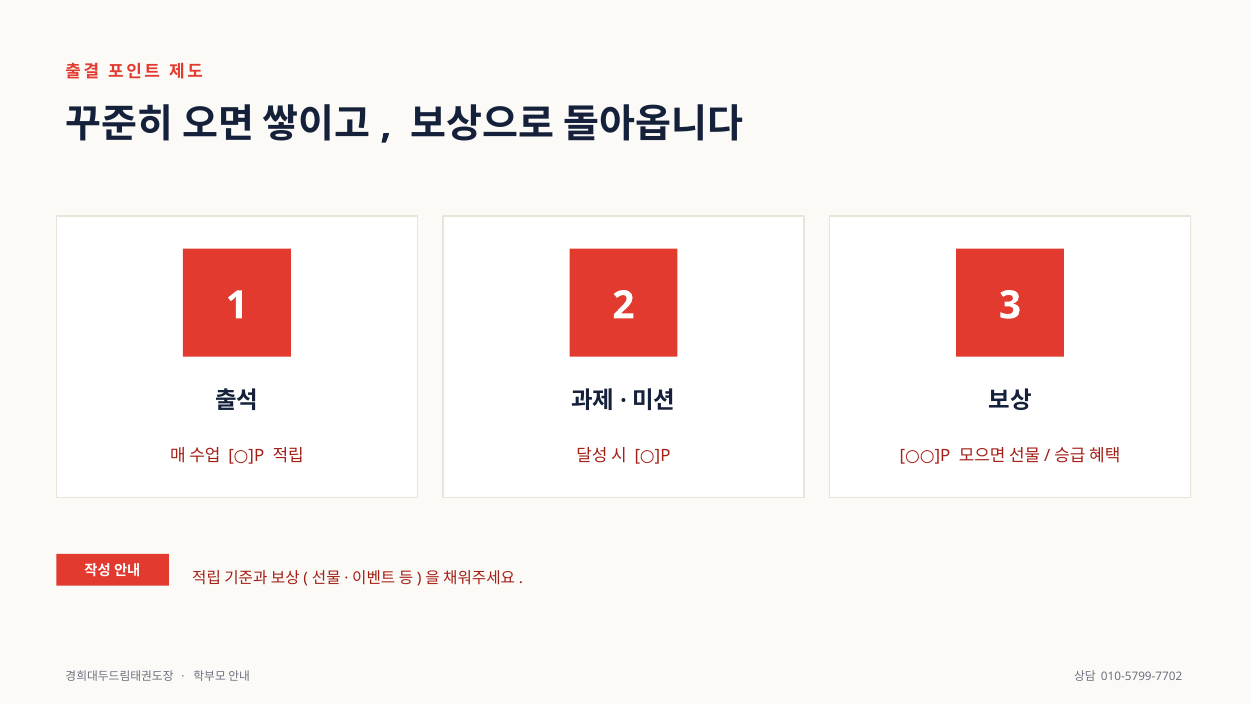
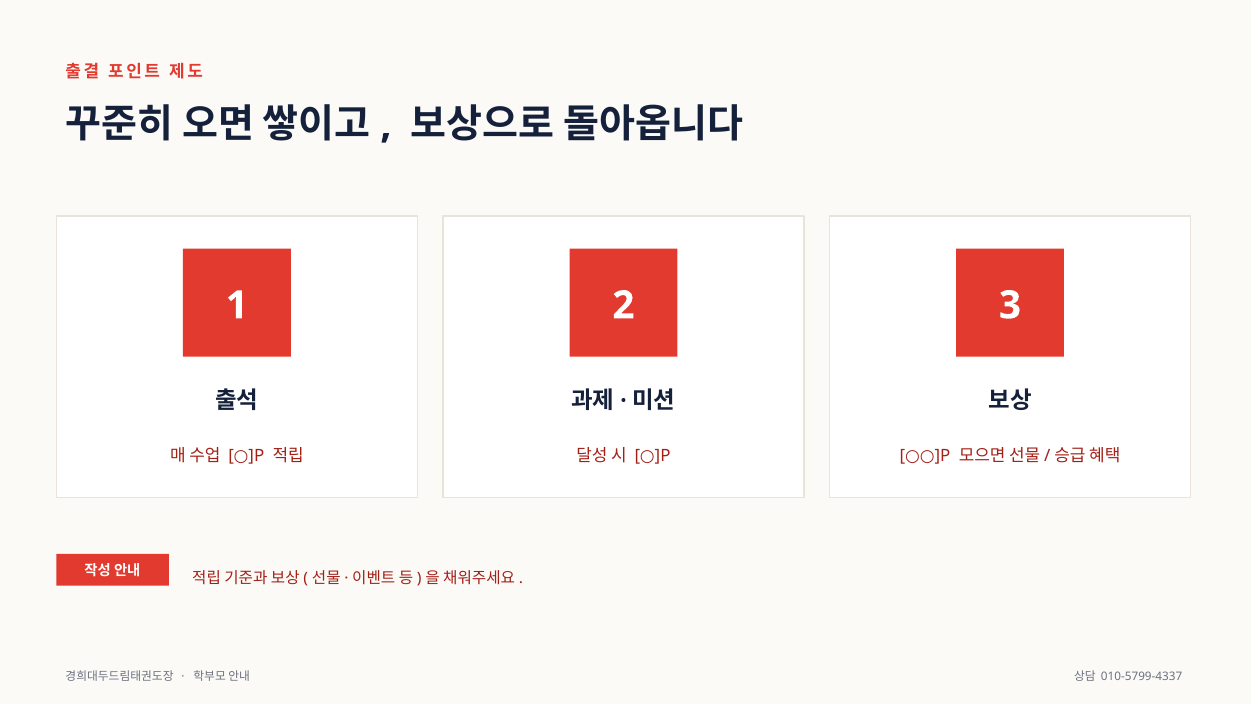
010-5799-7702: 010-5799-7702 -> 010-5799-4337
